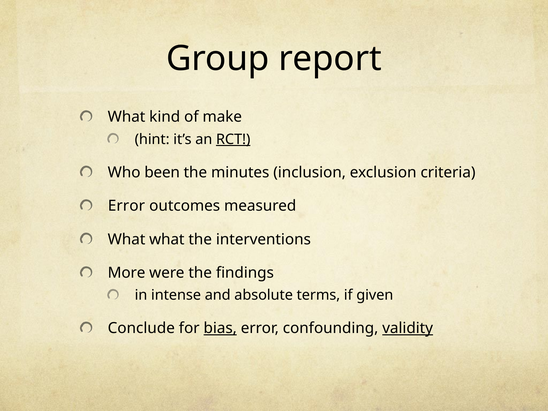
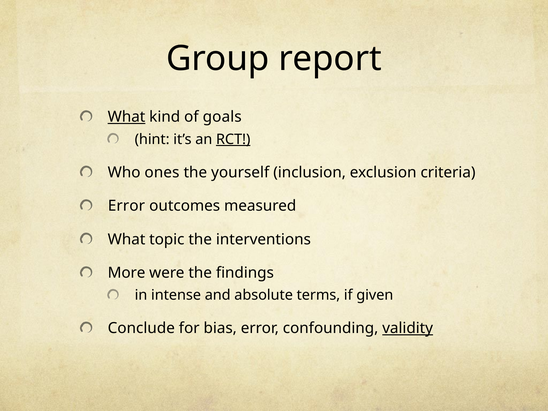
What at (127, 117) underline: none -> present
make: make -> goals
been: been -> ones
minutes: minutes -> yourself
What what: what -> topic
bias underline: present -> none
